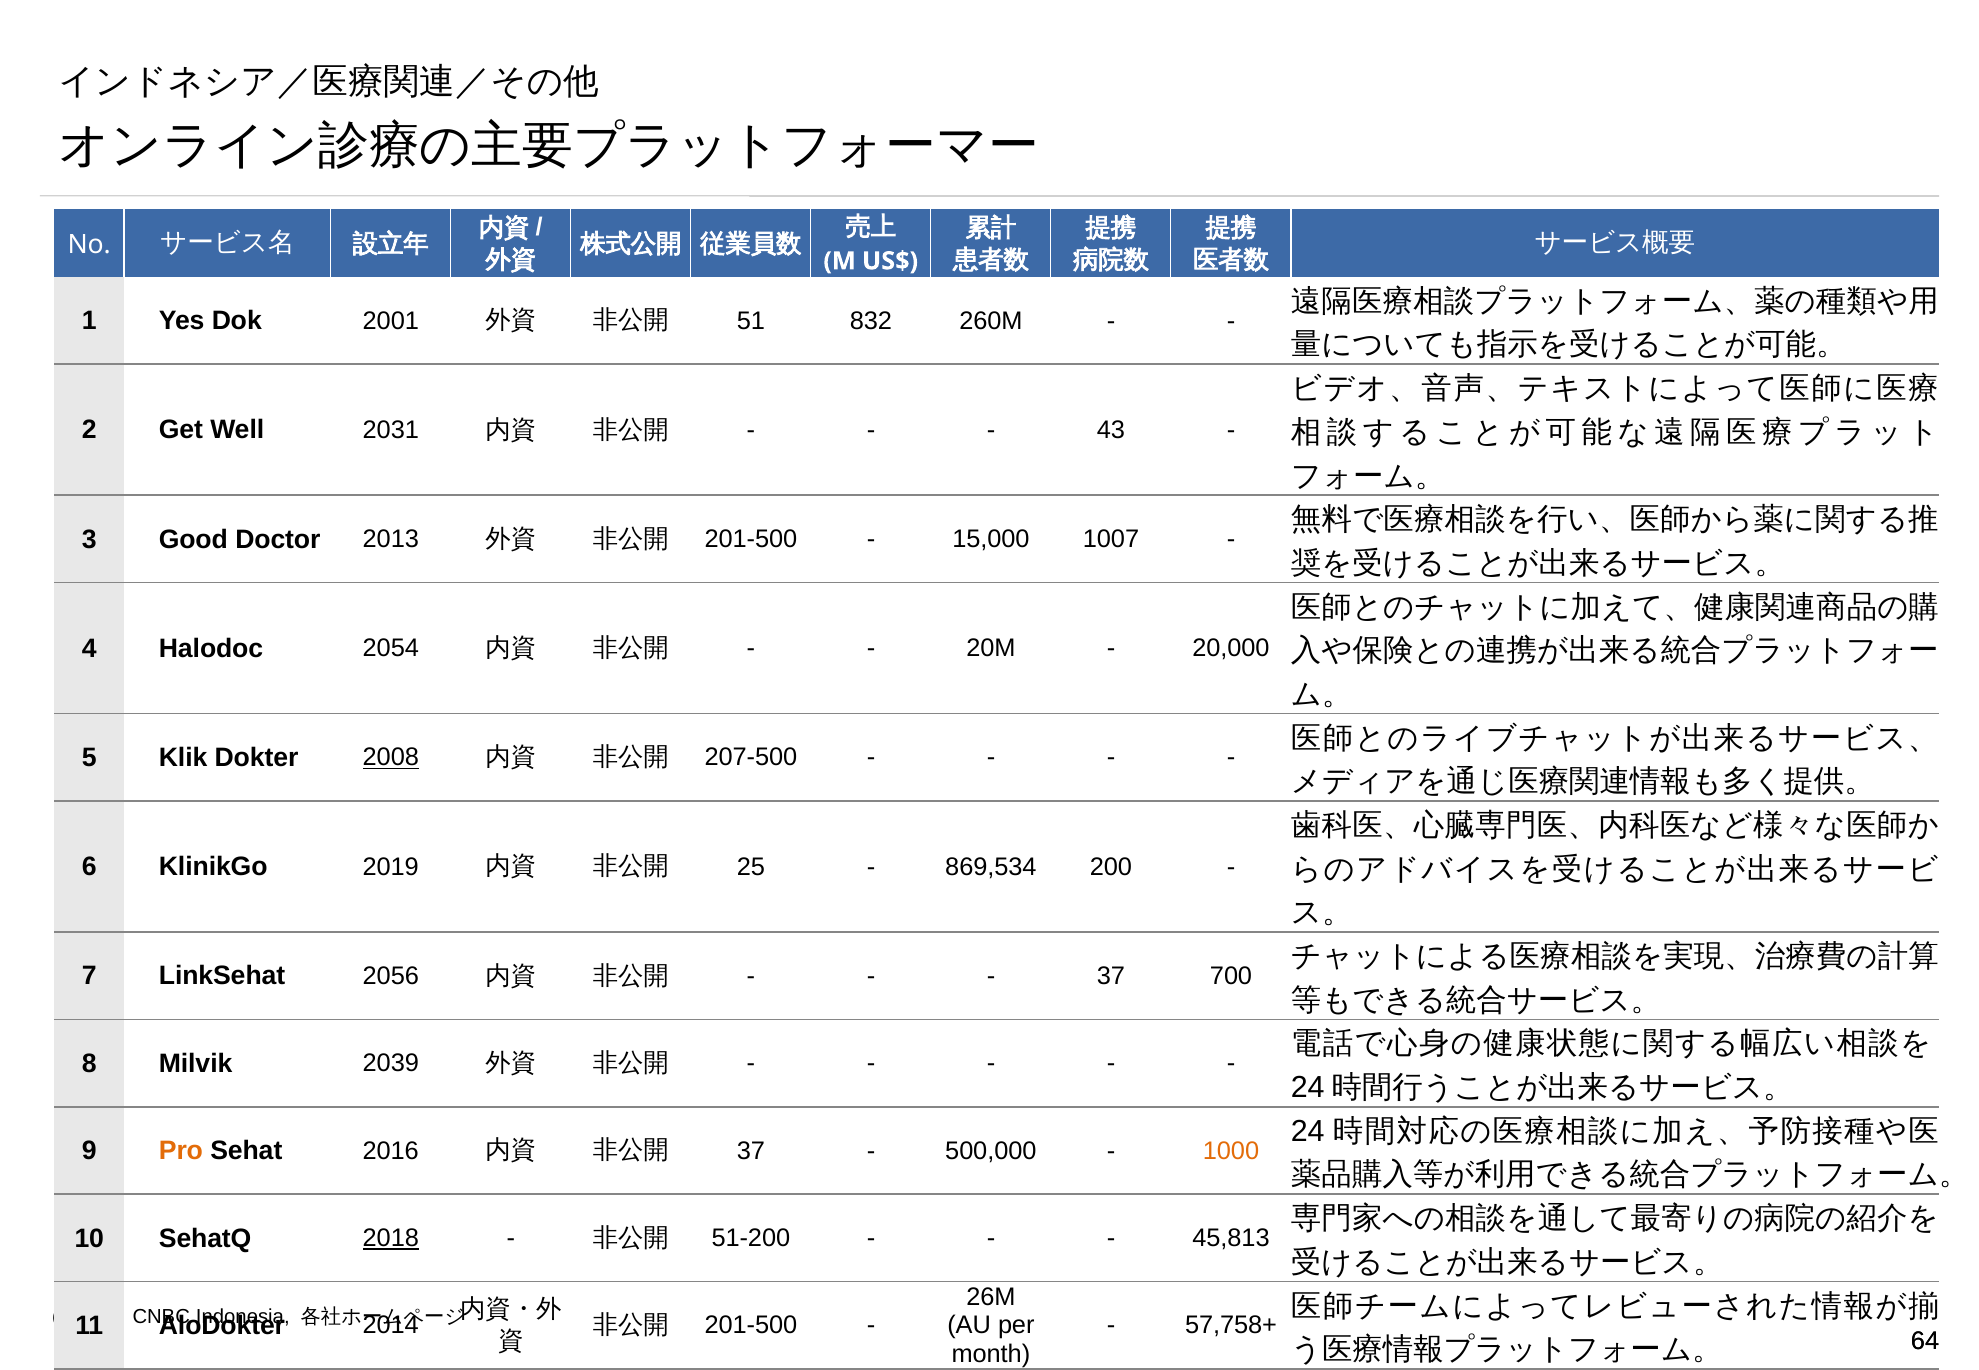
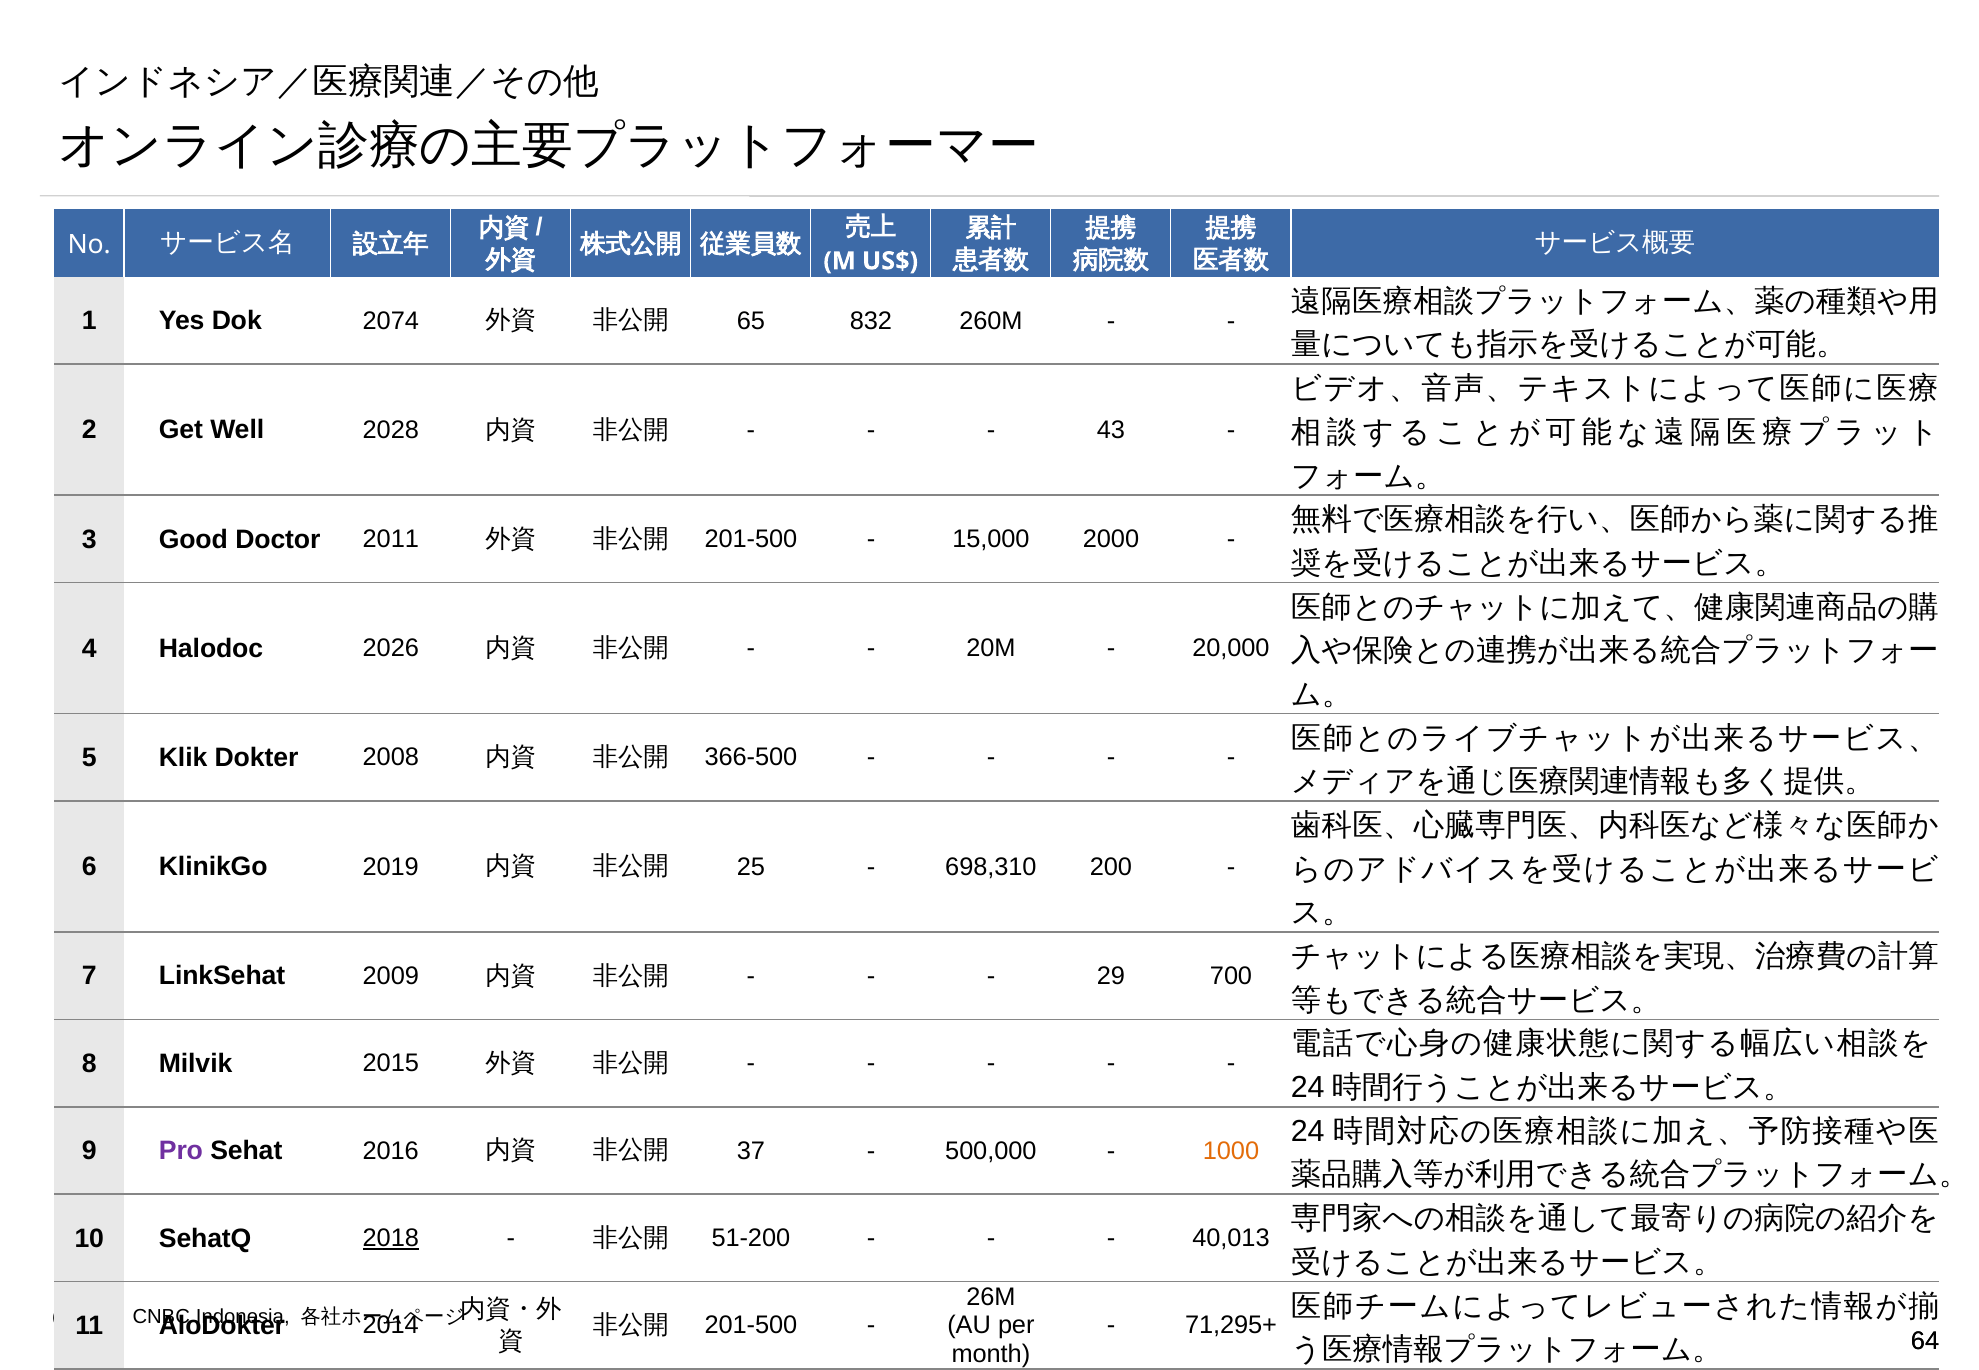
2001: 2001 -> 2074
51: 51 -> 65
2031: 2031 -> 2028
2013: 2013 -> 2011
1007: 1007 -> 2000
2054: 2054 -> 2026
2008 underline: present -> none
207-500: 207-500 -> 366-500
869,534: 869,534 -> 698,310
2056: 2056 -> 2009
37 at (1111, 976): 37 -> 29
2039: 2039 -> 2015
Pro colour: orange -> purple
45,813: 45,813 -> 40,013
57,758+: 57,758+ -> 71,295+
